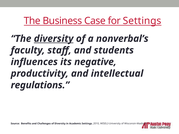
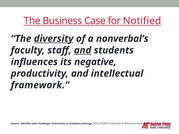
for Settings: Settings -> Notified
and at (83, 50) underline: none -> present
regulations: regulations -> framework
